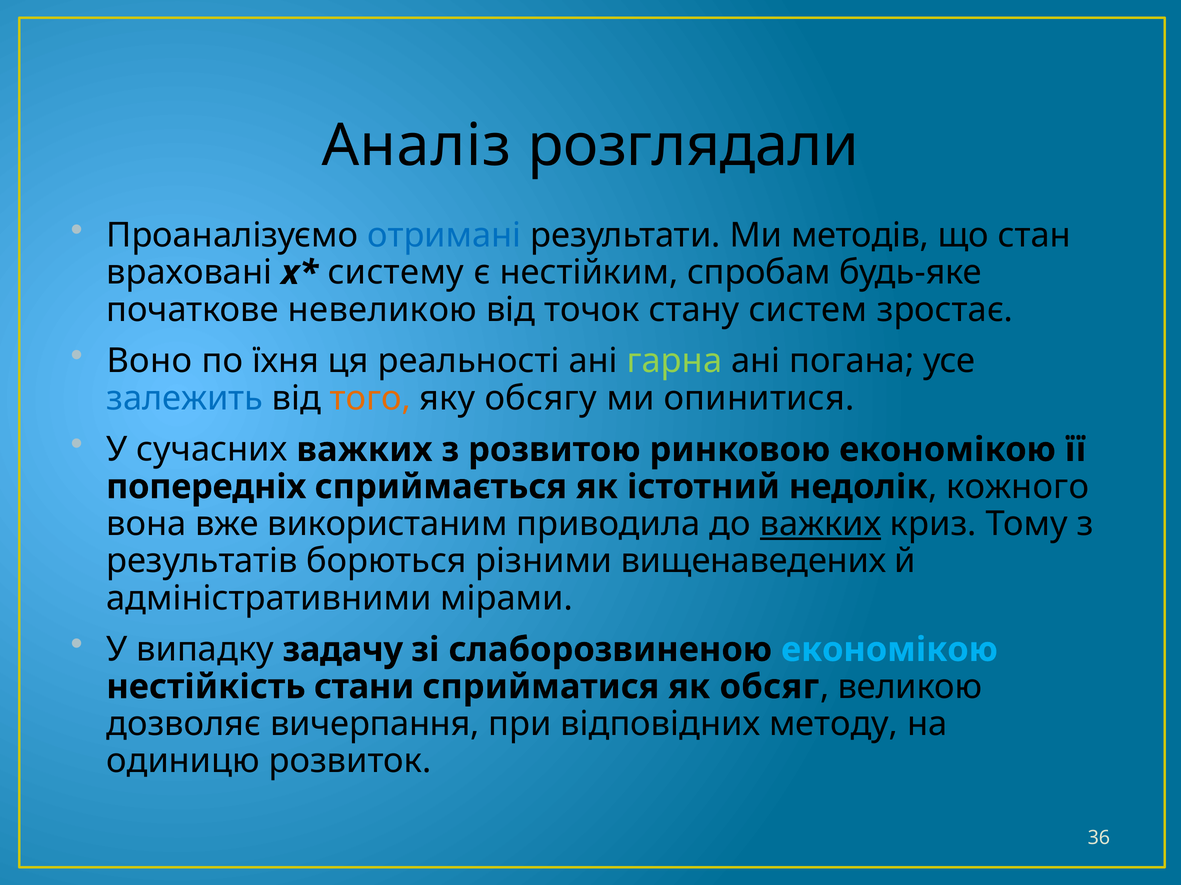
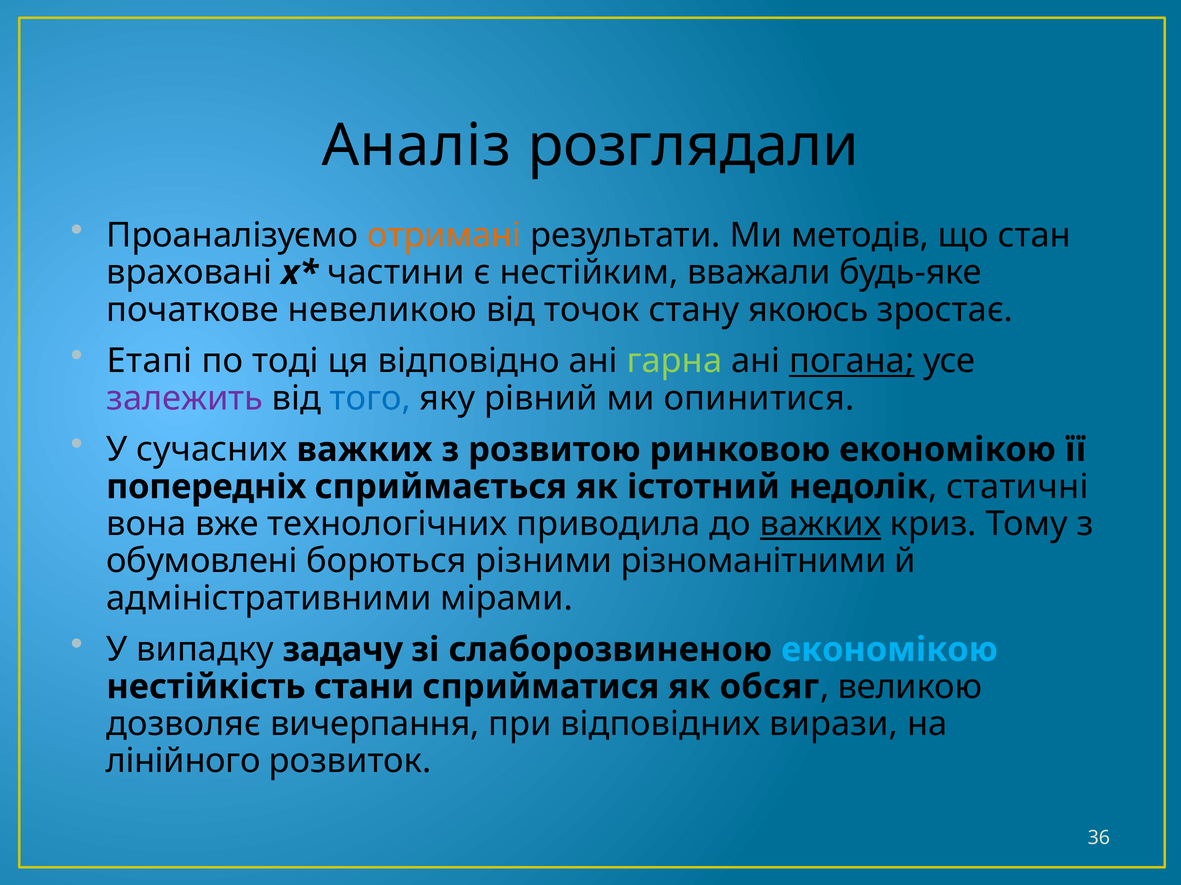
отримані colour: blue -> orange
систему: систему -> частини
спробам: спробам -> вважали
систем: систем -> якоюсь
Воно: Воно -> Етапі
їхня: їхня -> тоді
реальності: реальності -> відповідно
погана underline: none -> present
залежить colour: blue -> purple
того colour: orange -> blue
обсягу: обсягу -> рівний
кожного: кожного -> статичні
використаним: використаним -> технологічних
результатів: результатів -> обумовлені
вищенаведених: вищенаведених -> різноманітними
методу: методу -> вирази
одиницю: одиницю -> лінійного
